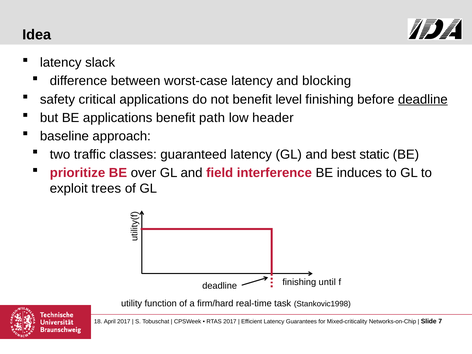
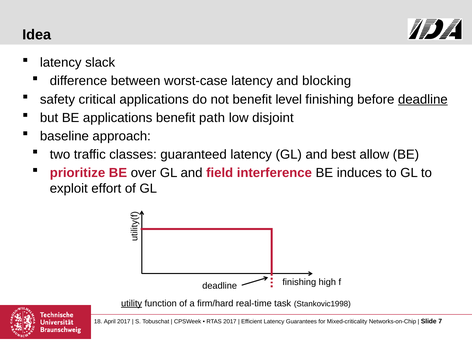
header: header -> disjoint
static: static -> allow
trees: trees -> effort
until: until -> high
utility underline: none -> present
